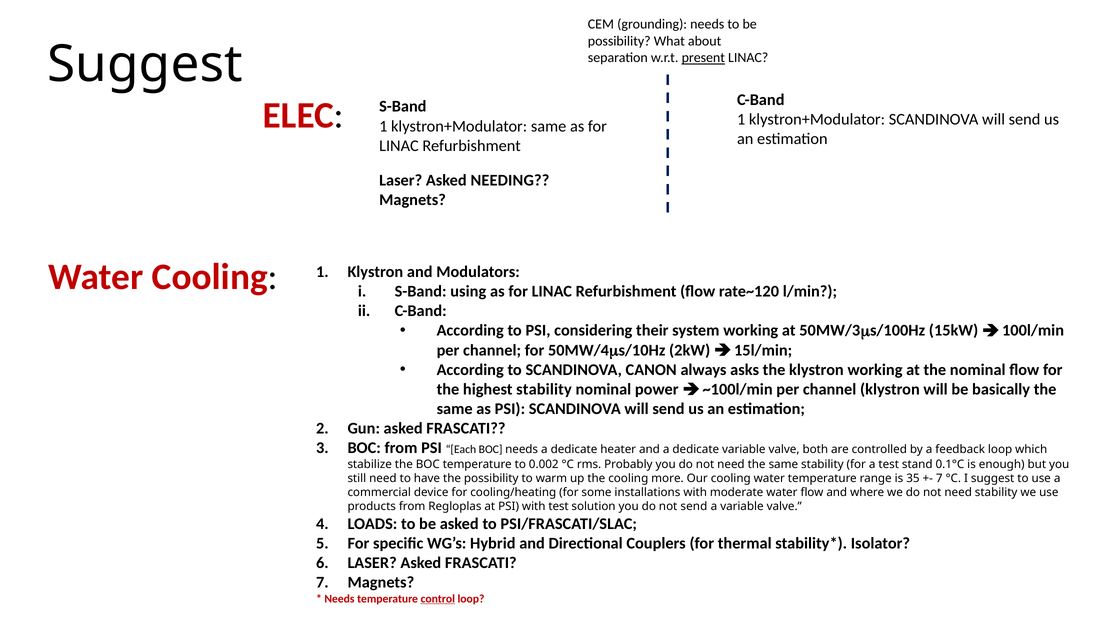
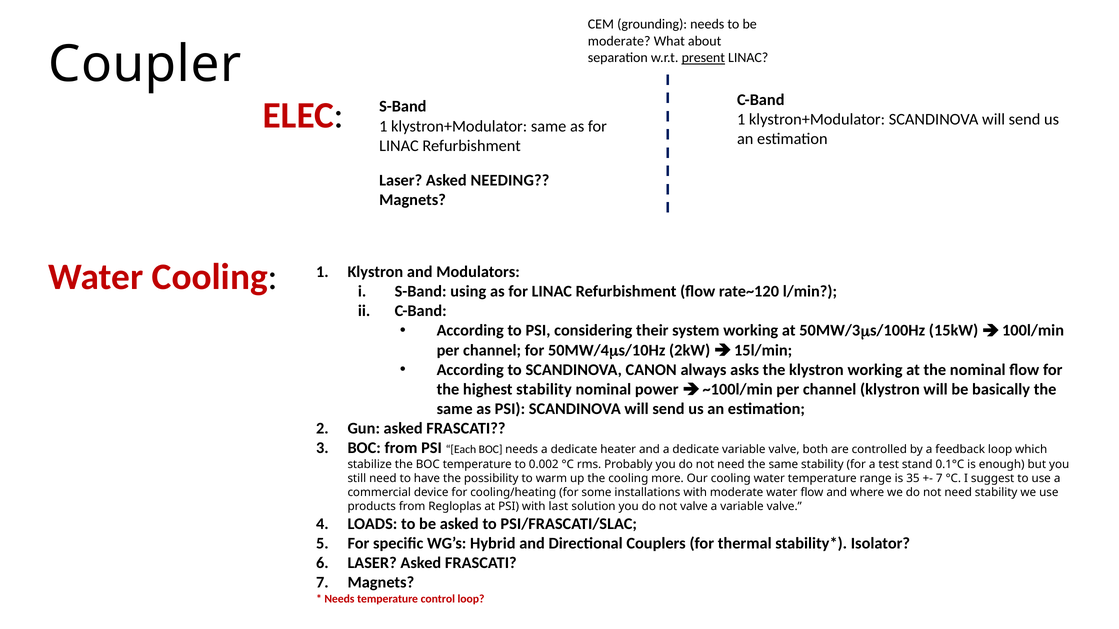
possibility at (619, 41): possibility -> moderate
Suggest at (145, 64): Suggest -> Coupler
with test: test -> last
not send: send -> valve
control underline: present -> none
